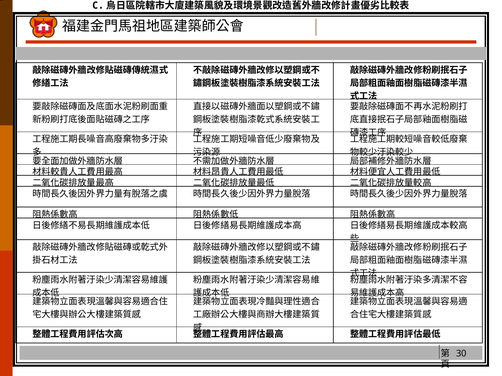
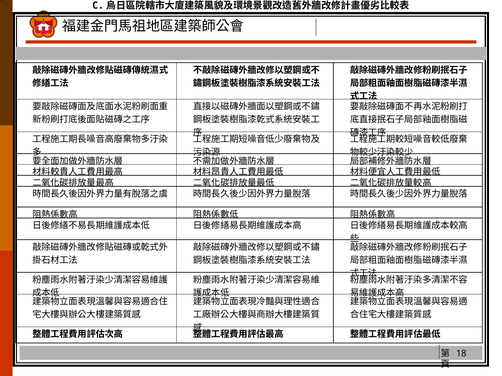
30: 30 -> 18
